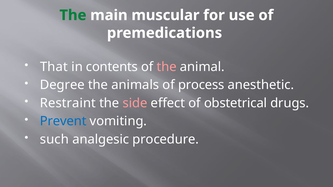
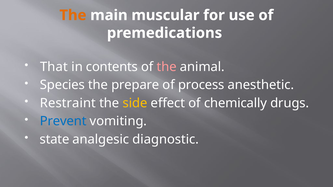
The at (73, 15) colour: green -> orange
Degree: Degree -> Species
animals: animals -> prepare
side colour: pink -> yellow
obstetrical: obstetrical -> chemically
such: such -> state
procedure: procedure -> diagnostic
